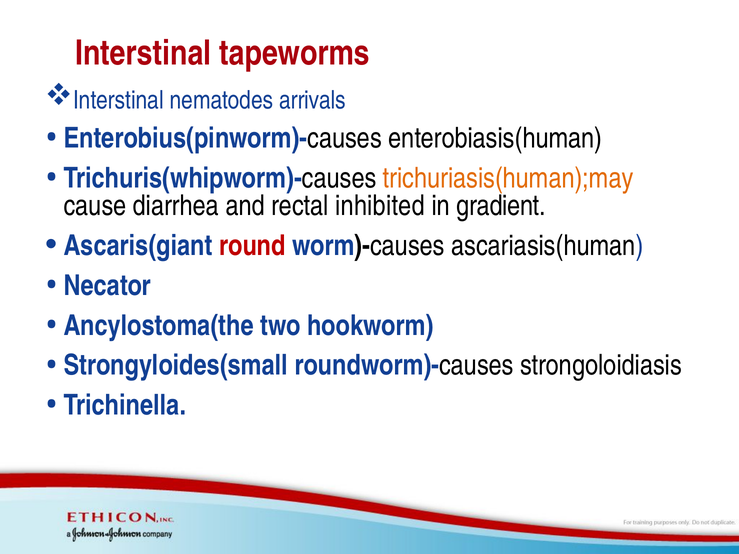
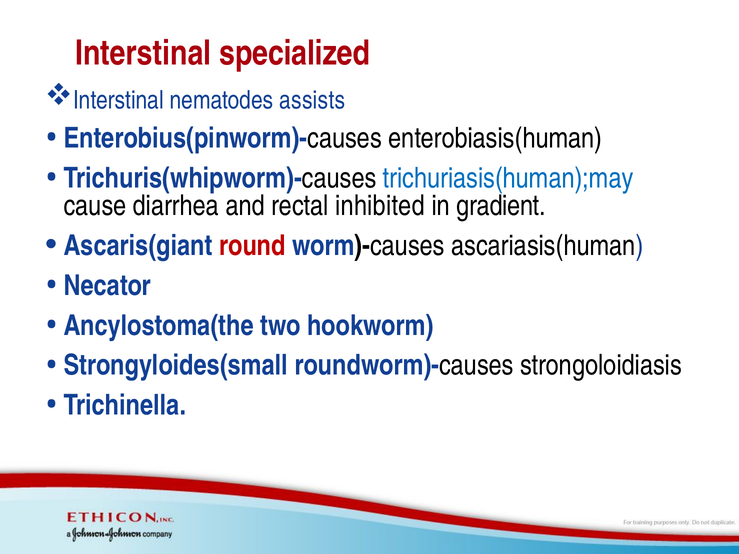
tapeworms: tapeworms -> specialized
arrivals: arrivals -> assists
trichuriasis(human);may colour: orange -> blue
